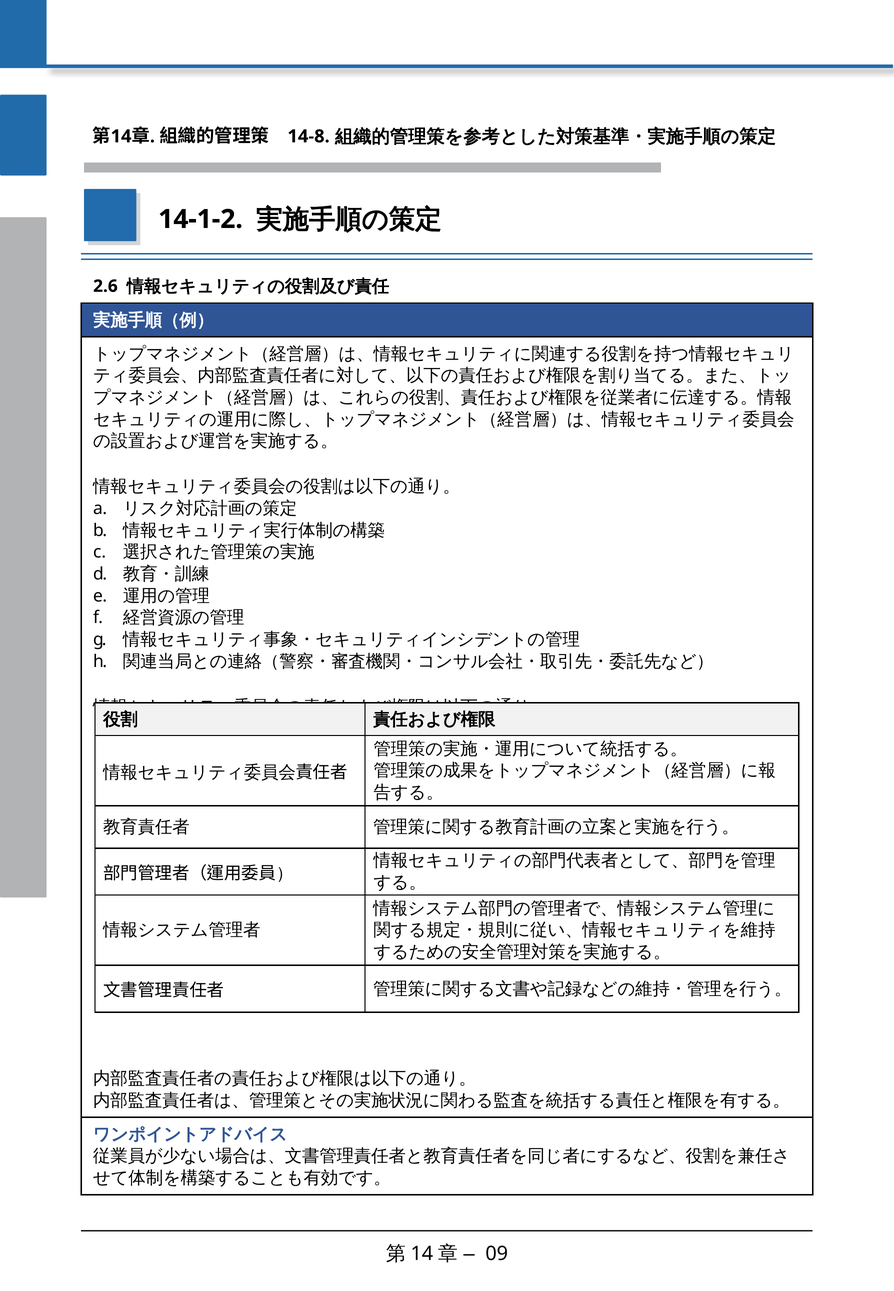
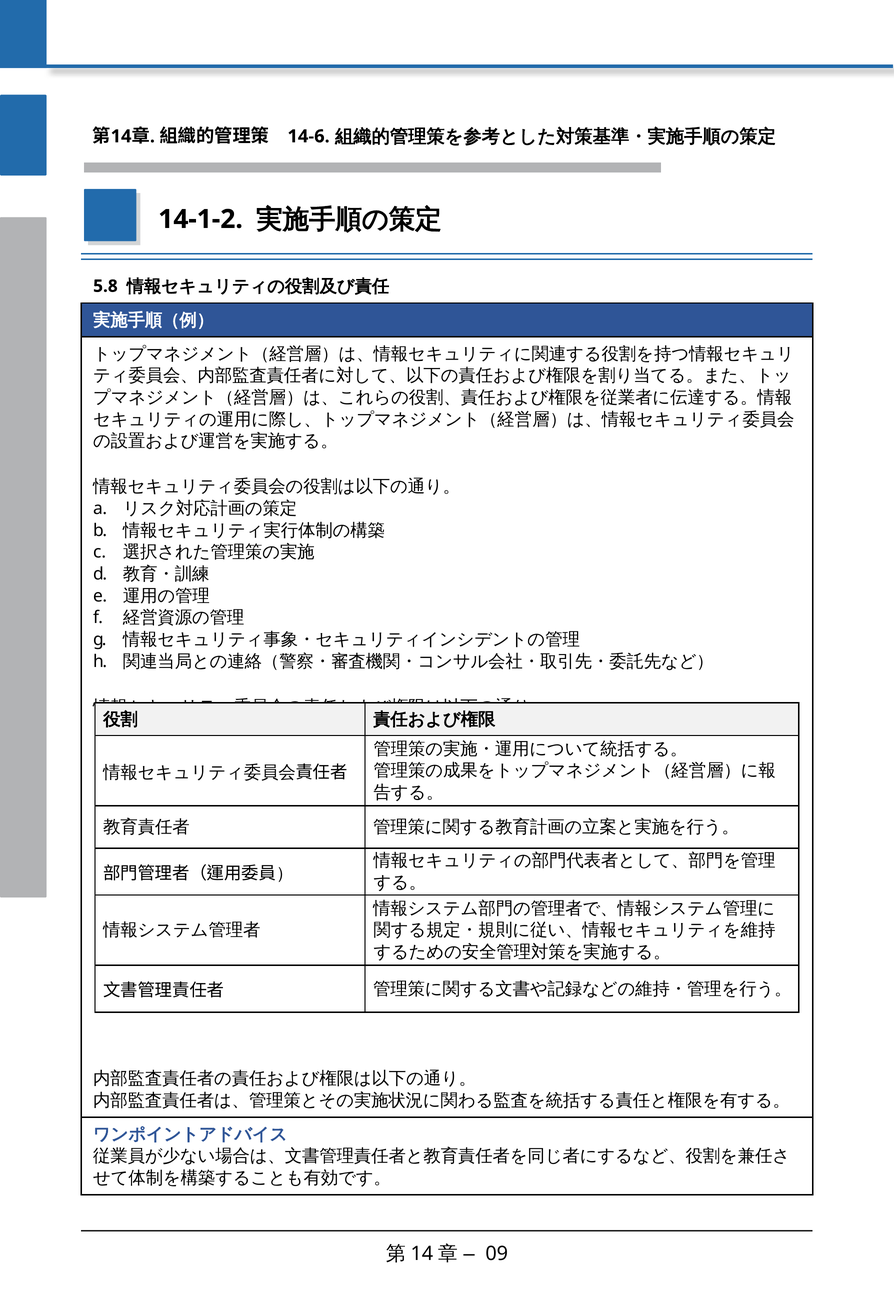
14-8: 14-8 -> 14-6
2.6: 2.6 -> 5.8
